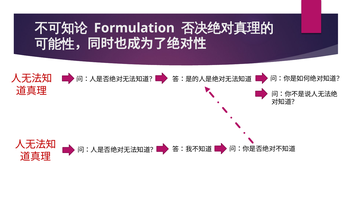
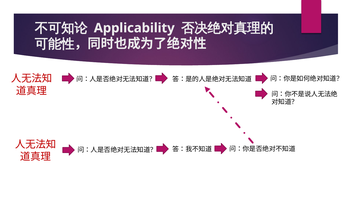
Formulation: Formulation -> Applicability
